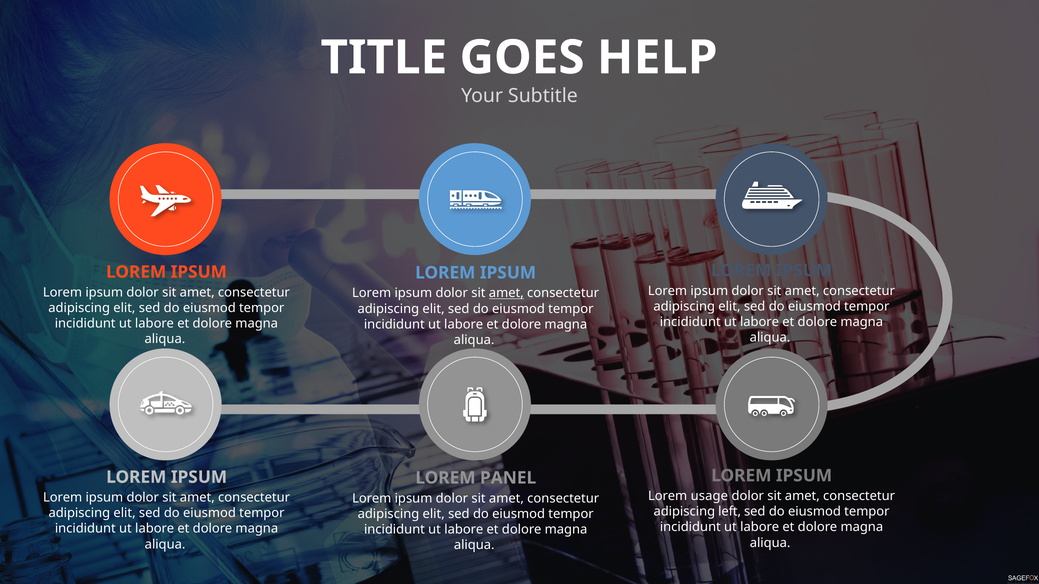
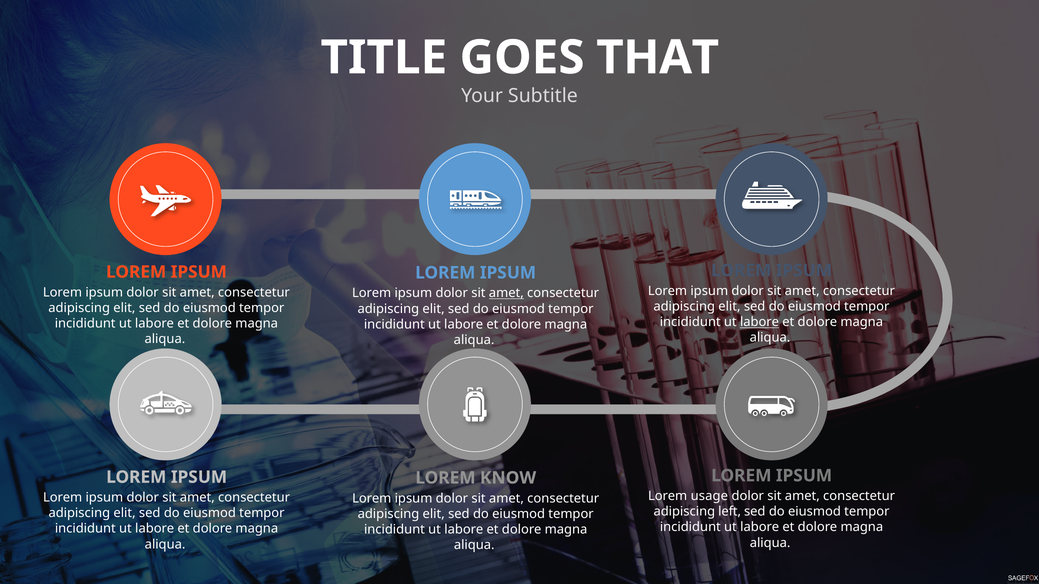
HELP: HELP -> THAT
labore at (760, 322) underline: none -> present
PANEL: PANEL -> KNOW
